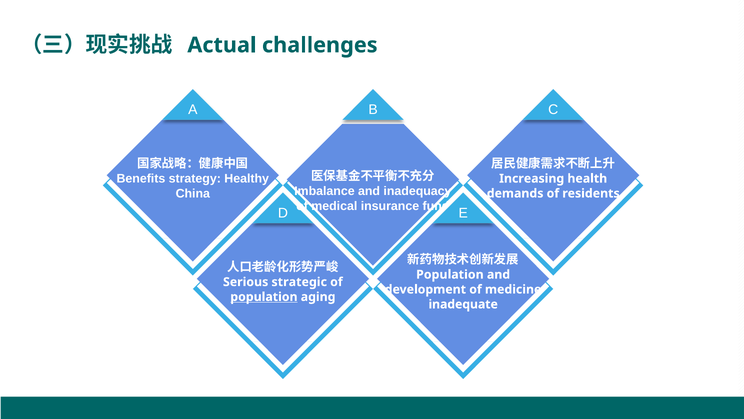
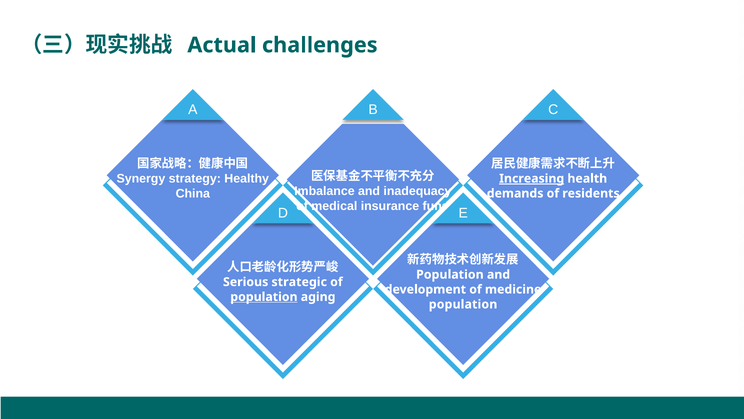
Benefits: Benefits -> Synergy
Increasing underline: none -> present
inadequate at (463, 304): inadequate -> population
